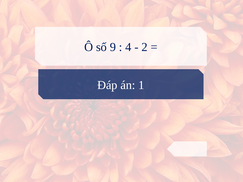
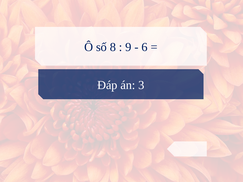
9: 9 -> 8
4: 4 -> 9
2: 2 -> 6
1: 1 -> 3
